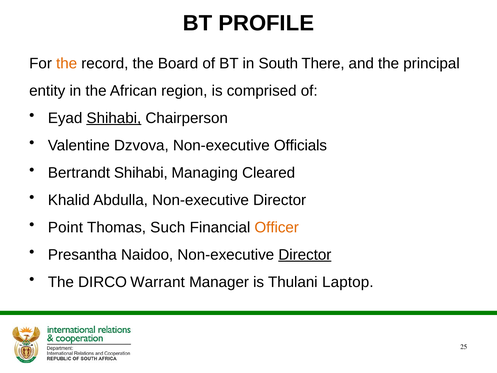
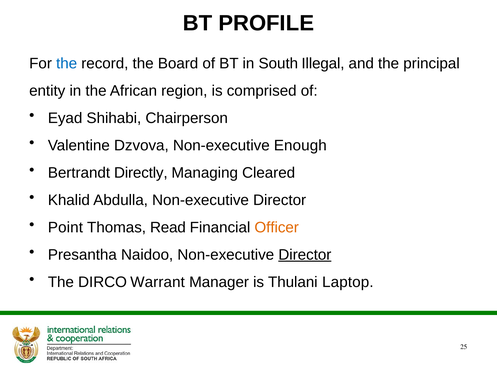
the at (67, 63) colour: orange -> blue
There: There -> Illegal
Shihabi at (114, 118) underline: present -> none
Officials: Officials -> Enough
Bertrandt Shihabi: Shihabi -> Directly
Such: Such -> Read
